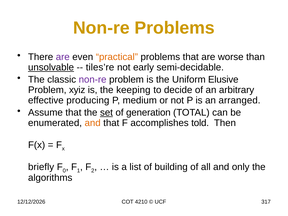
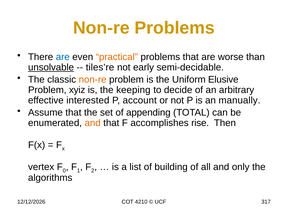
are at (63, 57) colour: purple -> blue
non-re at (93, 80) colour: purple -> orange
producing: producing -> interested
medium: medium -> account
arranged: arranged -> manually
set underline: present -> none
generation: generation -> appending
told: told -> rise
briefly: briefly -> vertex
